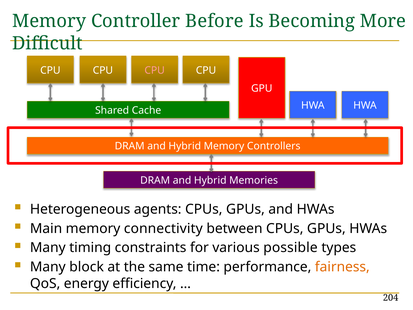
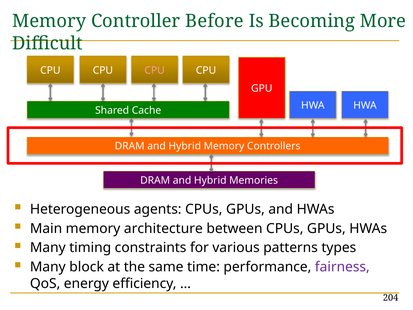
connectivity: connectivity -> architecture
possible: possible -> patterns
fairness colour: orange -> purple
